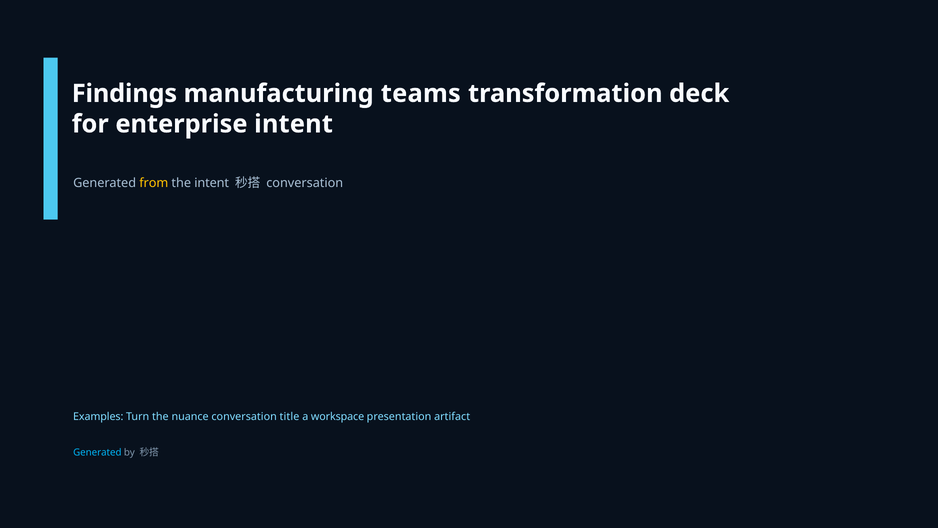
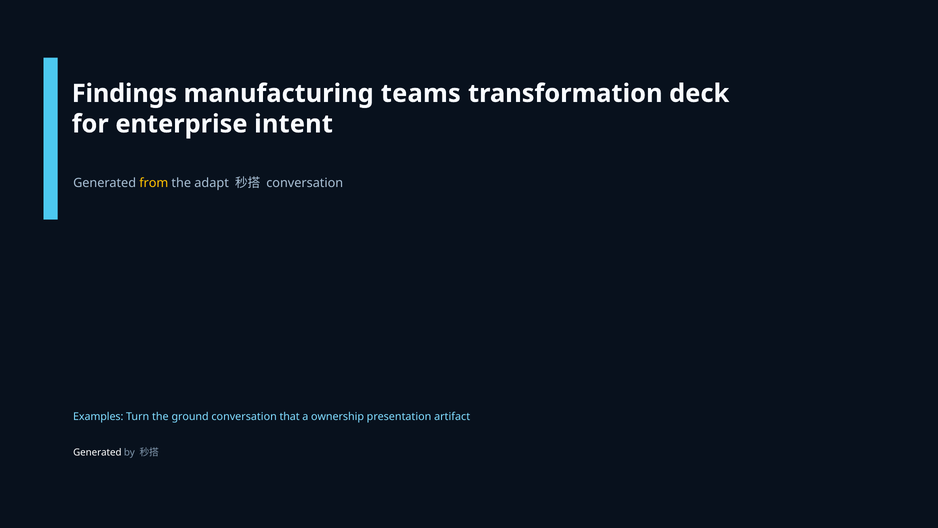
the intent: intent -> adapt
nuance: nuance -> ground
title: title -> that
workspace: workspace -> ownership
Generated at (97, 452) colour: light blue -> white
